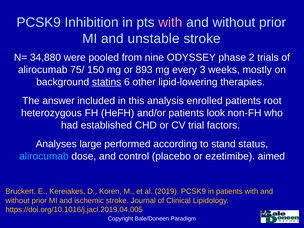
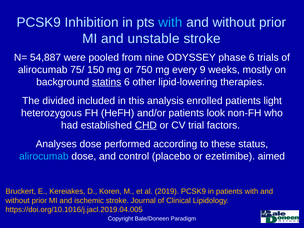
with at (170, 22) colour: pink -> light blue
34,880: 34,880 -> 54,887
phase 2: 2 -> 6
893: 893 -> 750
3: 3 -> 9
answer: answer -> divided
root: root -> light
CHD underline: none -> present
Analyses large: large -> dose
stand: stand -> these
